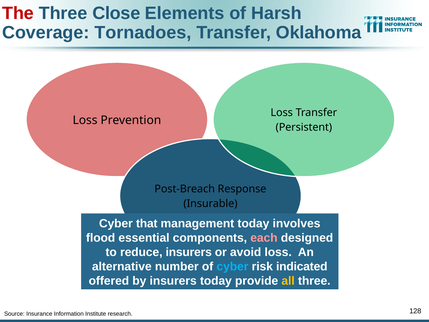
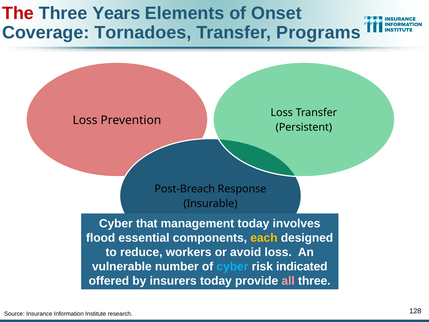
Close: Close -> Years
Harsh: Harsh -> Onset
Oklahoma: Oklahoma -> Programs
each colour: pink -> yellow
reduce insurers: insurers -> workers
alternative: alternative -> vulnerable
all colour: yellow -> pink
